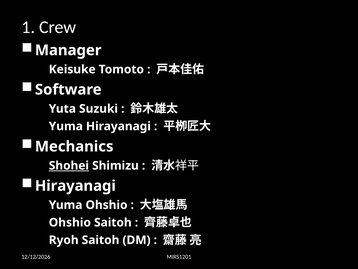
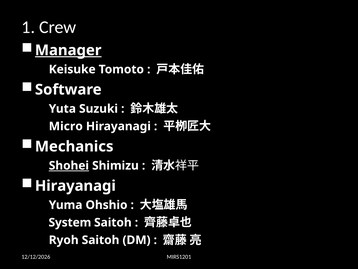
Manager underline: none -> present
Yuma at (66, 126): Yuma -> Micro
Ohshio at (70, 222): Ohshio -> System
